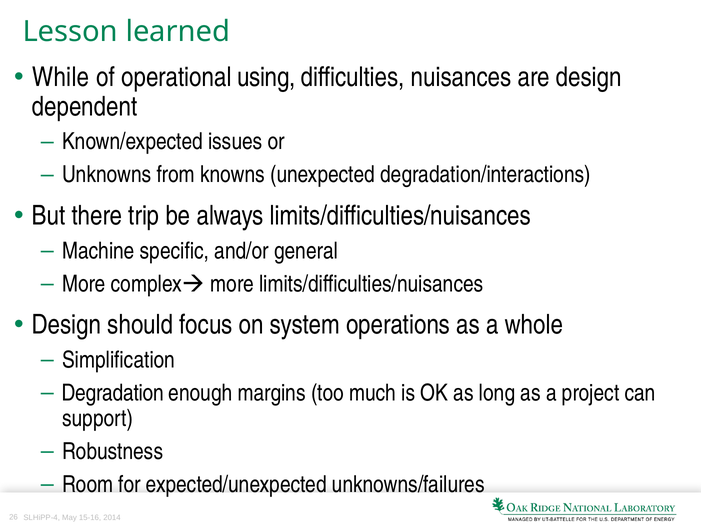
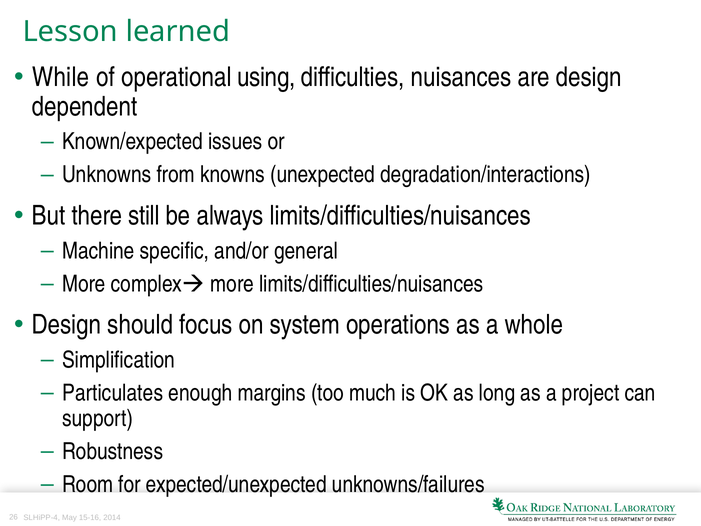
trip: trip -> still
Degradation: Degradation -> Particulates
